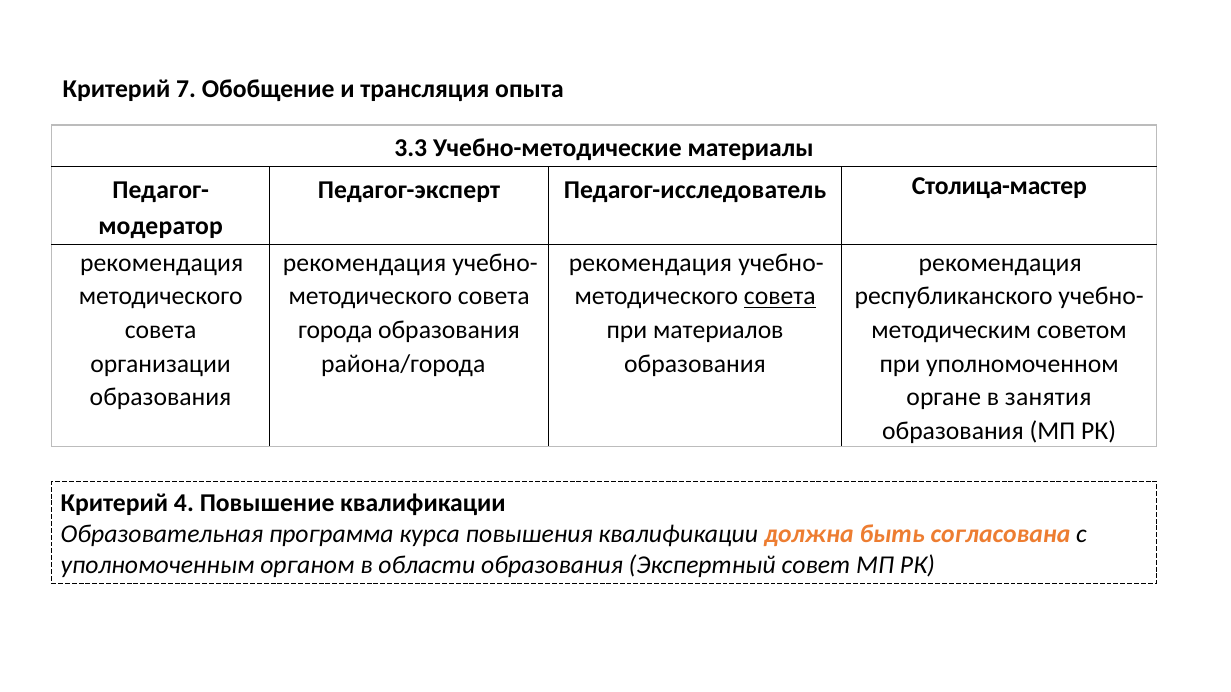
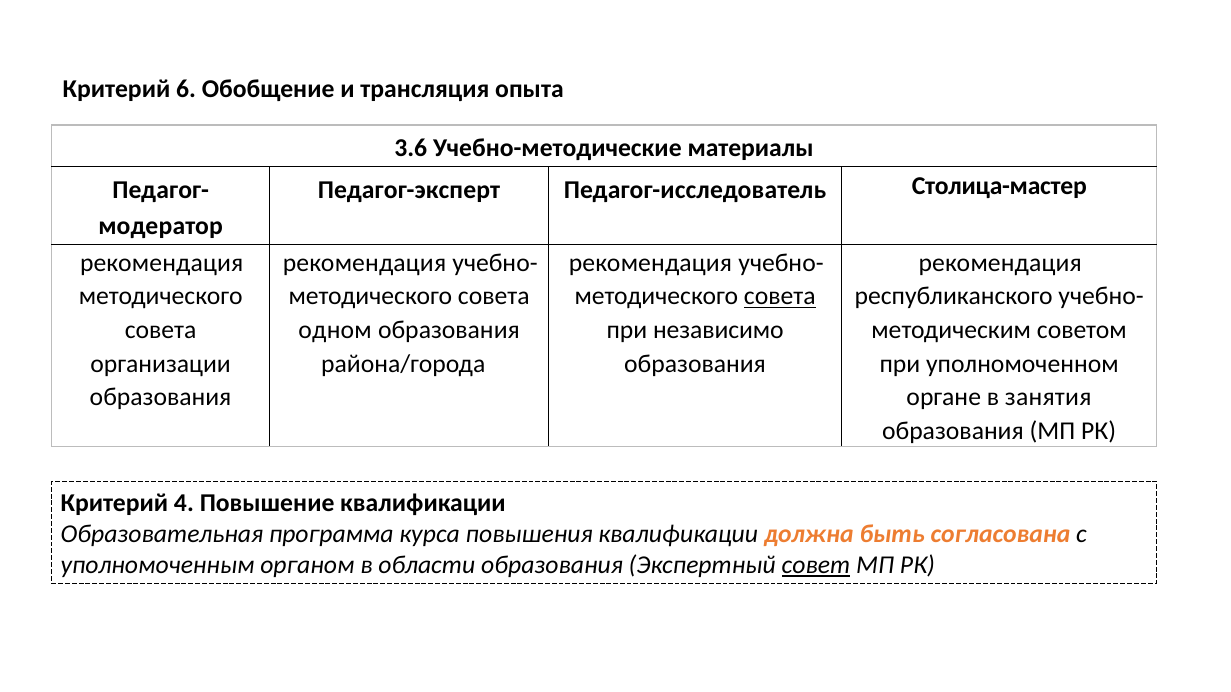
7: 7 -> 6
3.3: 3.3 -> 3.6
города: города -> одном
материалов: материалов -> независимо
совет underline: none -> present
